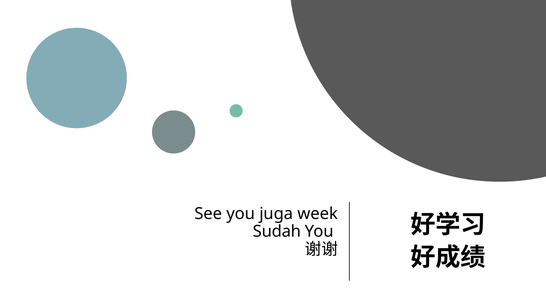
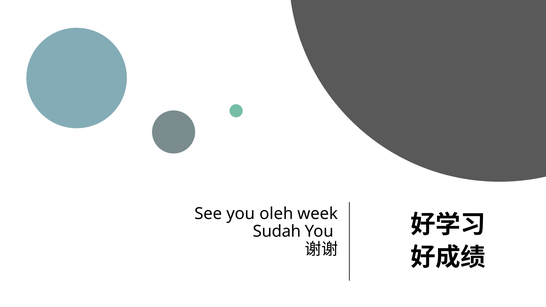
juga: juga -> oleh
